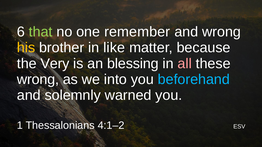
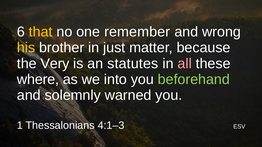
that colour: light green -> yellow
like: like -> just
blessing: blessing -> statutes
wrong at (38, 80): wrong -> where
beforehand colour: light blue -> light green
4:1–2: 4:1–2 -> 4:1–3
